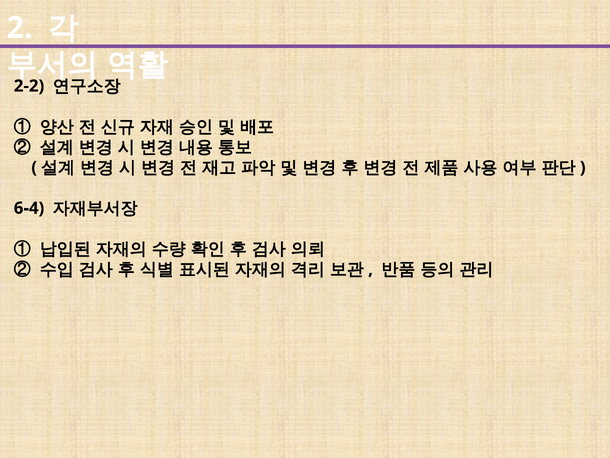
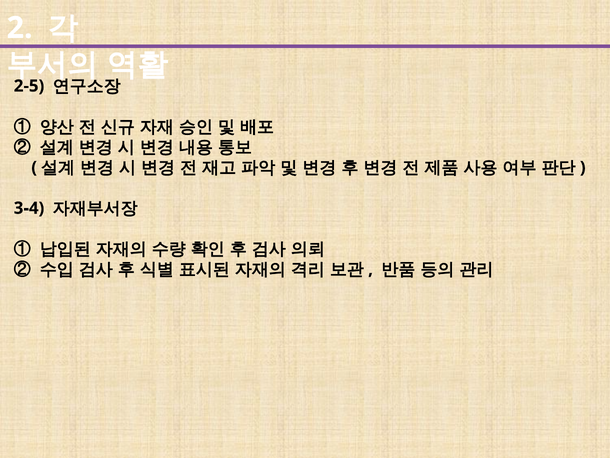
2-2: 2-2 -> 2-5
6-4: 6-4 -> 3-4
